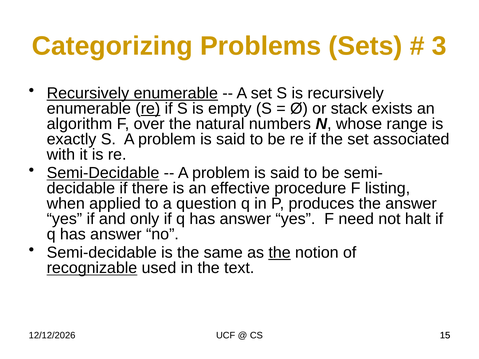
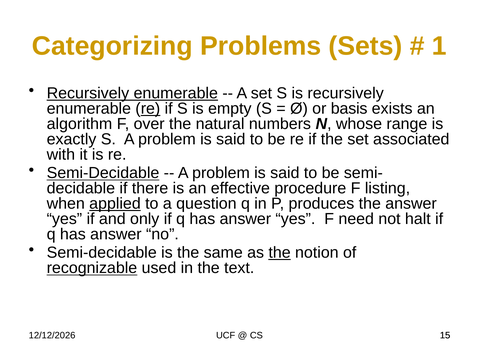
3: 3 -> 1
stack: stack -> basis
applied underline: none -> present
